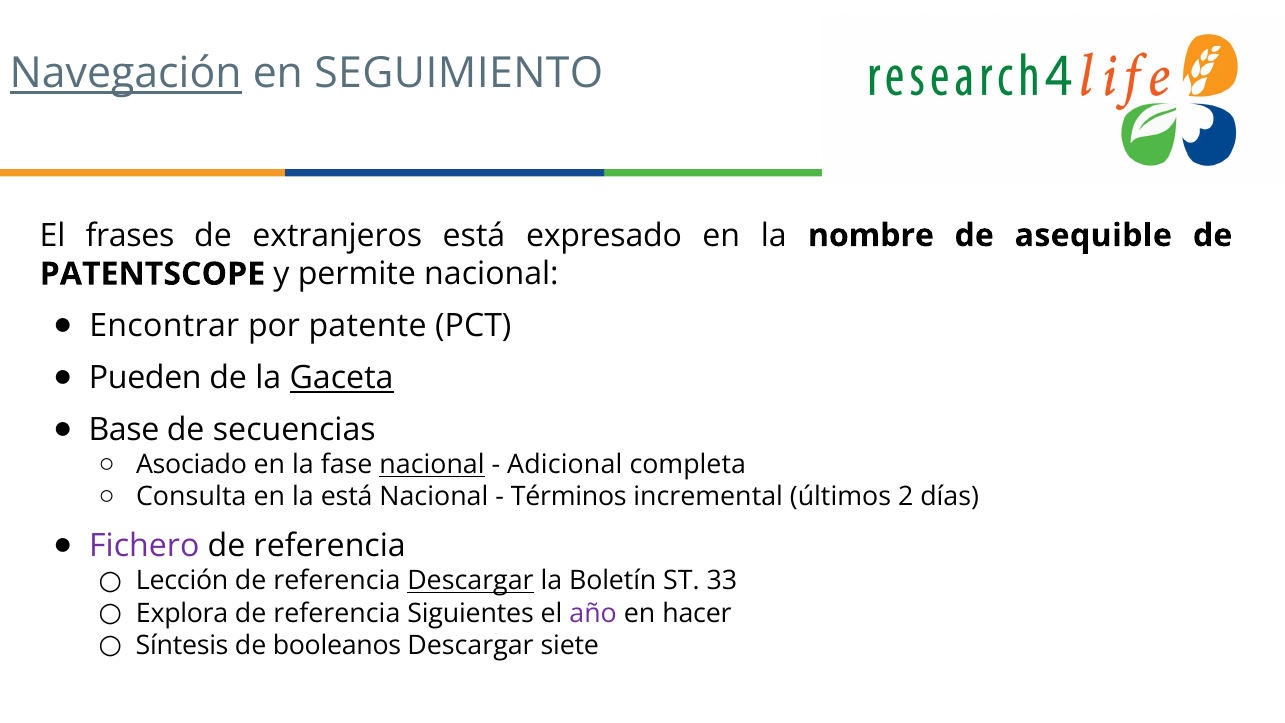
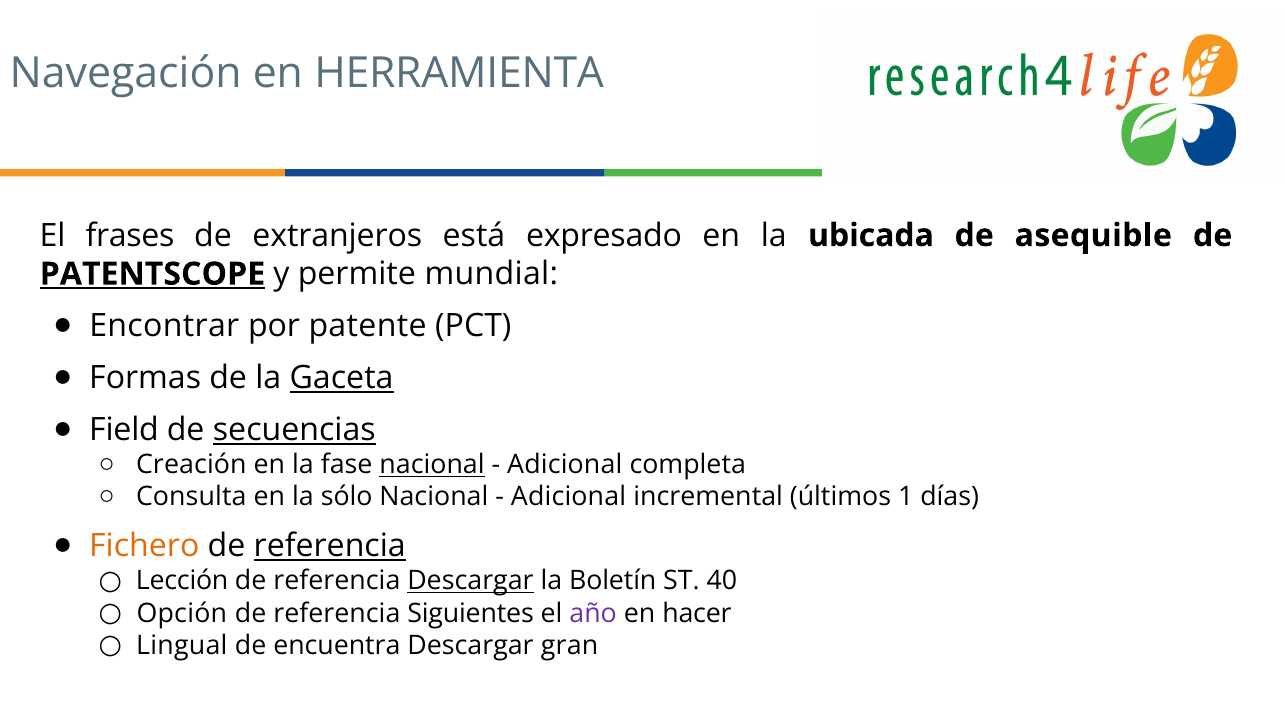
Navegación underline: present -> none
SEGUIMIENTO: SEGUIMIENTO -> HERRAMIENTA
nombre: nombre -> ubicada
PATENTSCOPE underline: none -> present
permite nacional: nacional -> mundial
Pueden: Pueden -> Formas
Base: Base -> Field
secuencias underline: none -> present
Asociado: Asociado -> Creación
la está: está -> sólo
Términos at (569, 497): Términos -> Adicional
2: 2 -> 1
Fichero colour: purple -> orange
referencia at (330, 546) underline: none -> present
33: 33 -> 40
Explora: Explora -> Opción
Síntesis: Síntesis -> Lingual
booleanos: booleanos -> encuentra
siete: siete -> gran
